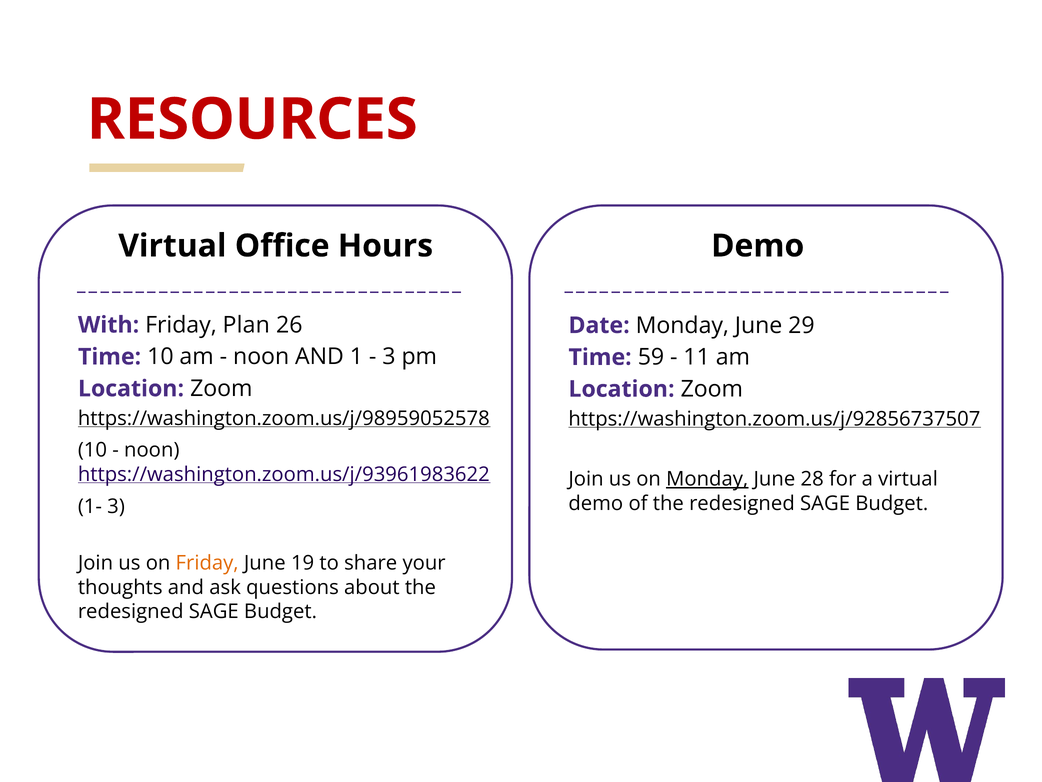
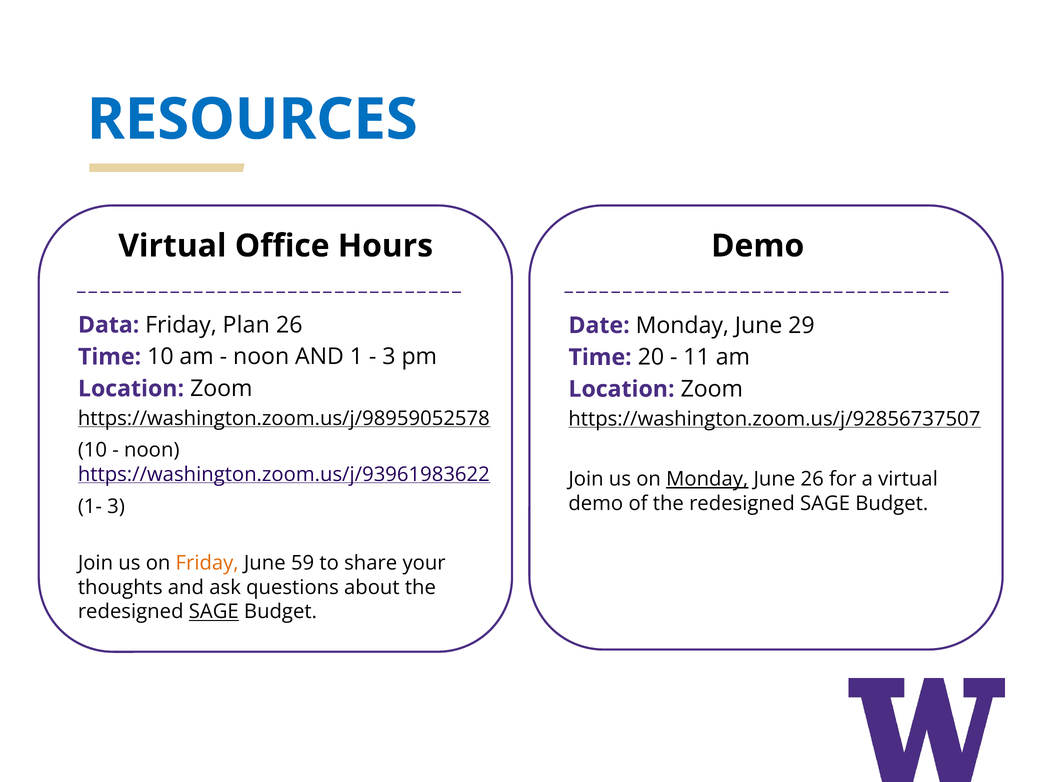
RESOURCES colour: red -> blue
With: With -> Data
59: 59 -> 20
June 28: 28 -> 26
19: 19 -> 59
SAGE at (214, 611) underline: none -> present
